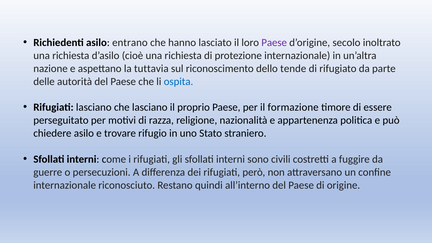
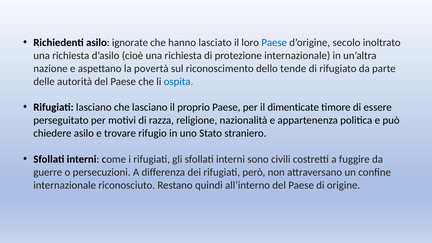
entrano: entrano -> ignorate
Paese at (274, 43) colour: purple -> blue
tuttavia: tuttavia -> povertà
formazione: formazione -> dimenticate
